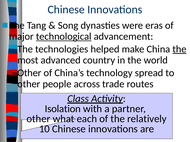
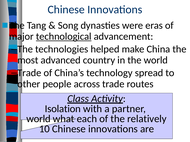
the at (180, 49) underline: present -> none
Other at (29, 73): Other -> Trade
other at (38, 119): other -> world
